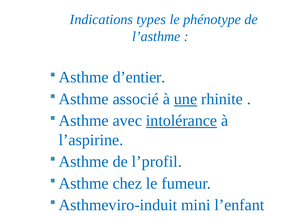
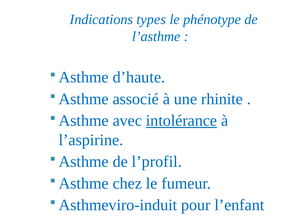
d’entier: d’entier -> d’haute
une underline: present -> none
mini: mini -> pour
